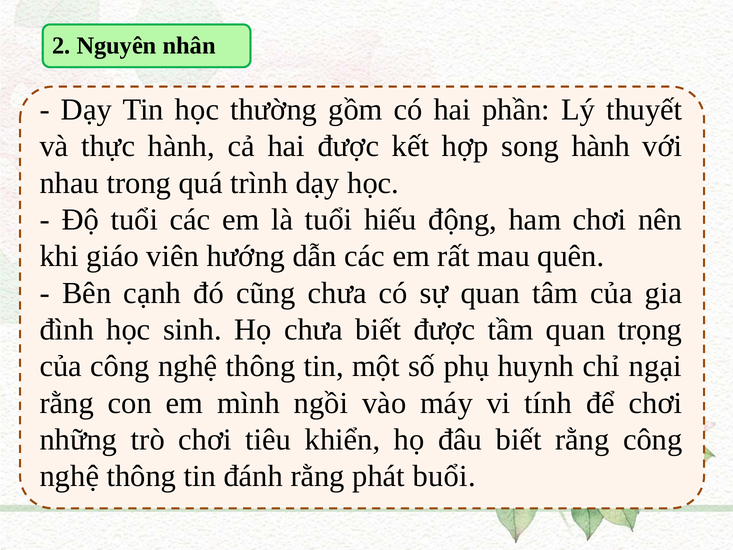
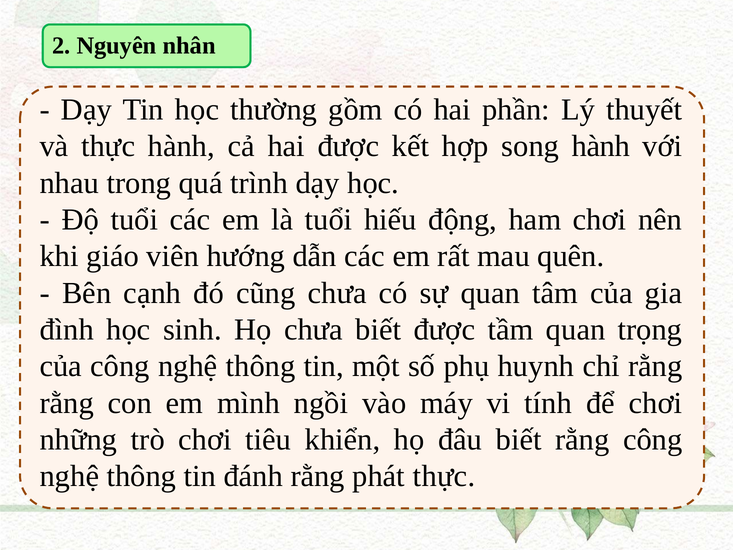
chỉ ngại: ngại -> rằng
phát buổi: buổi -> thực
